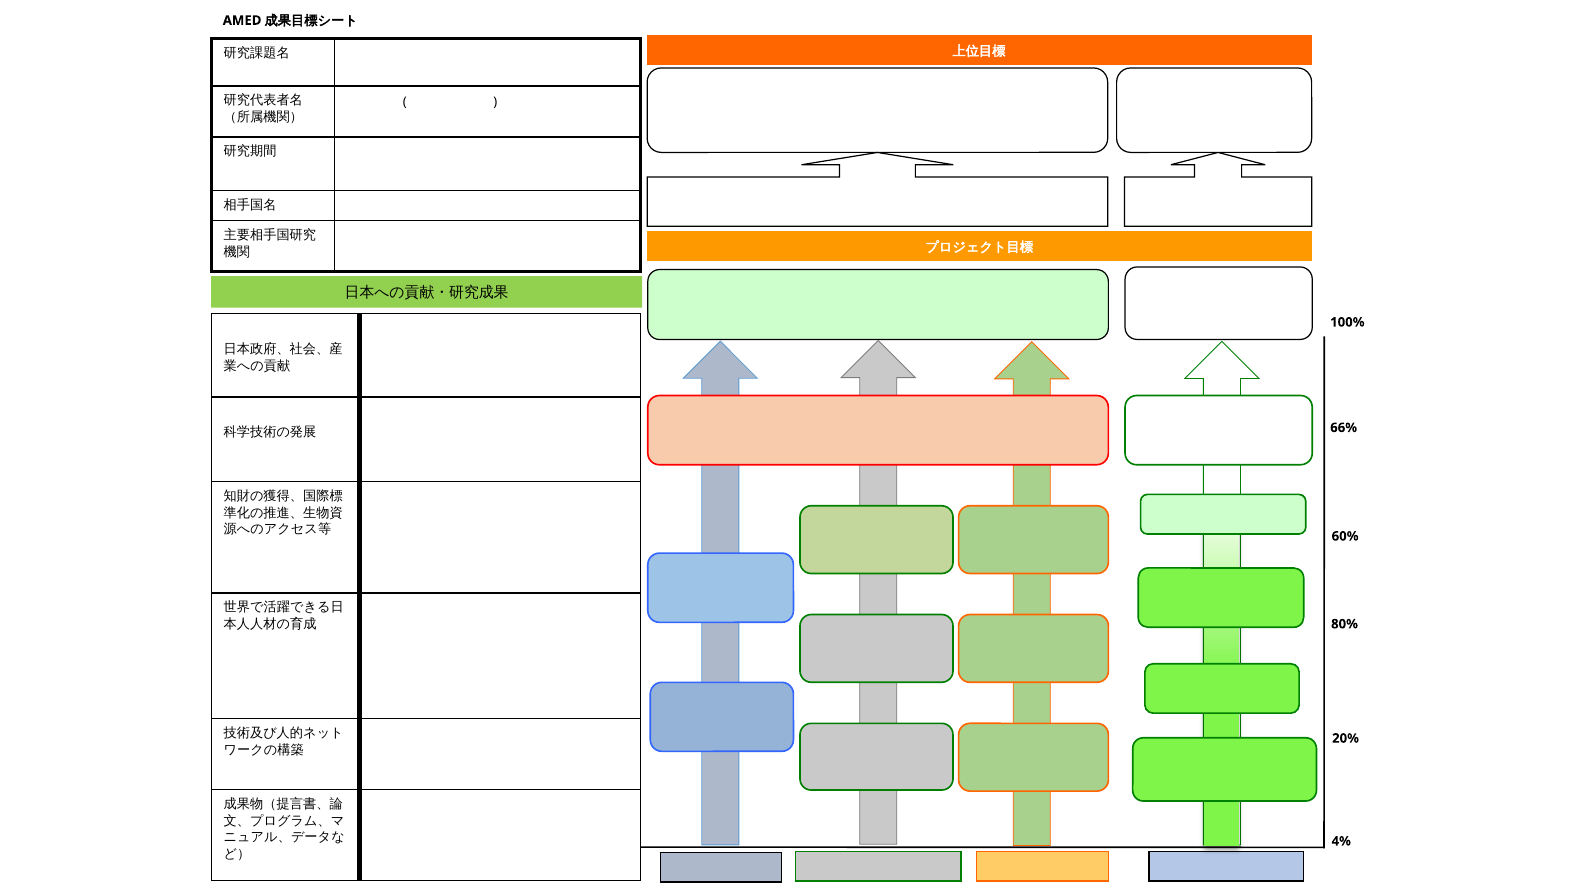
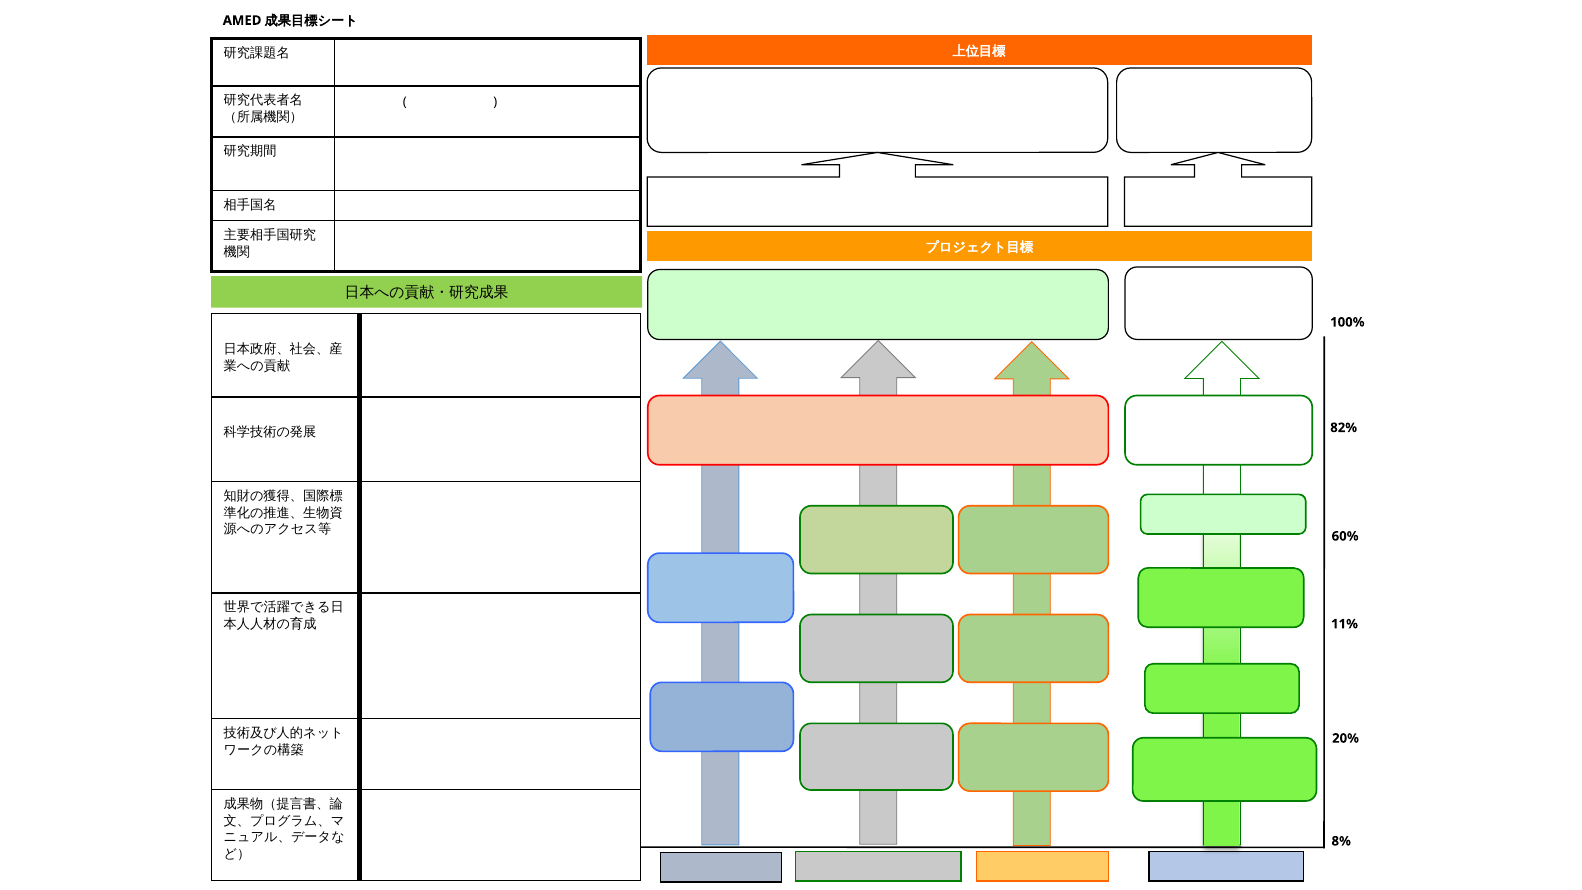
66%: 66% -> 82%
80%: 80% -> 11%
4%: 4% -> 8%
